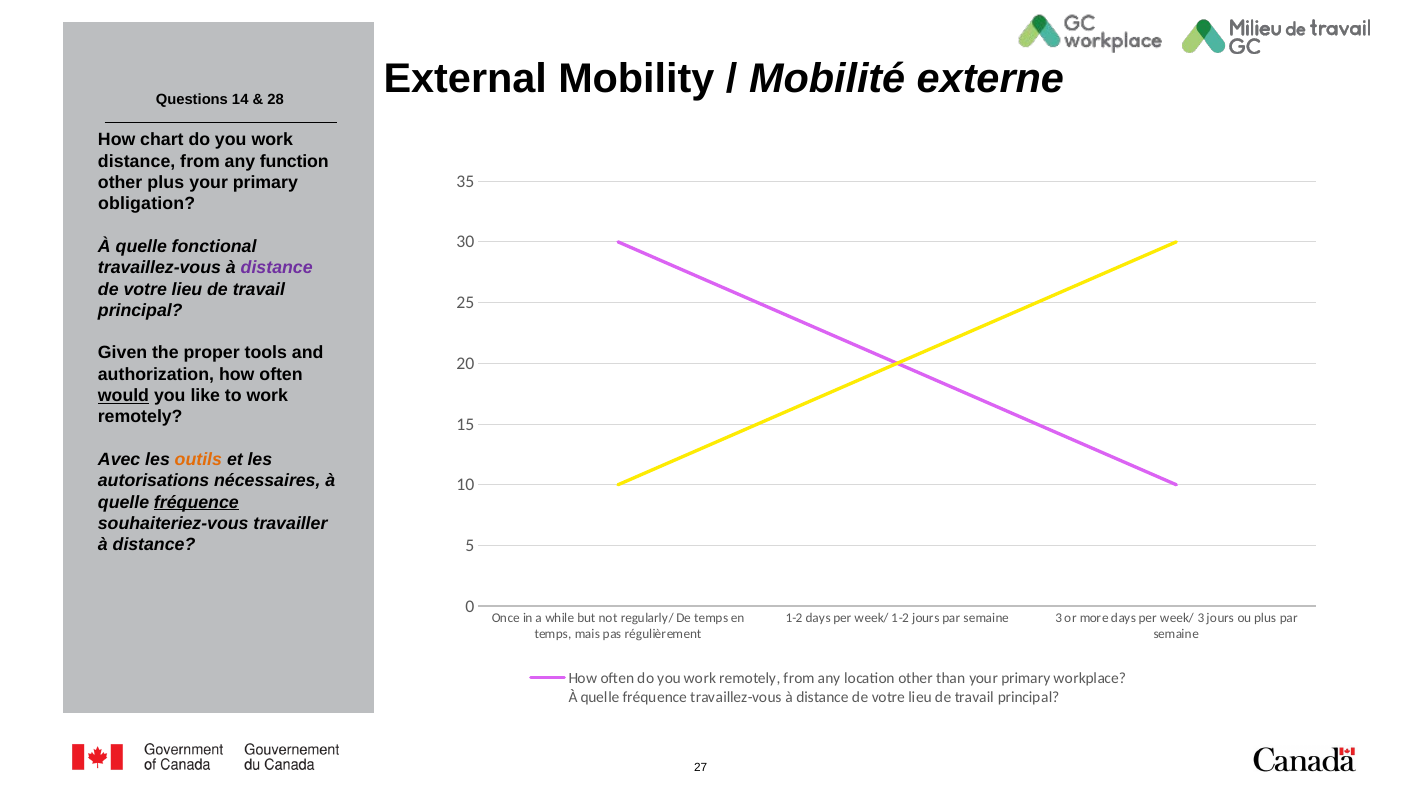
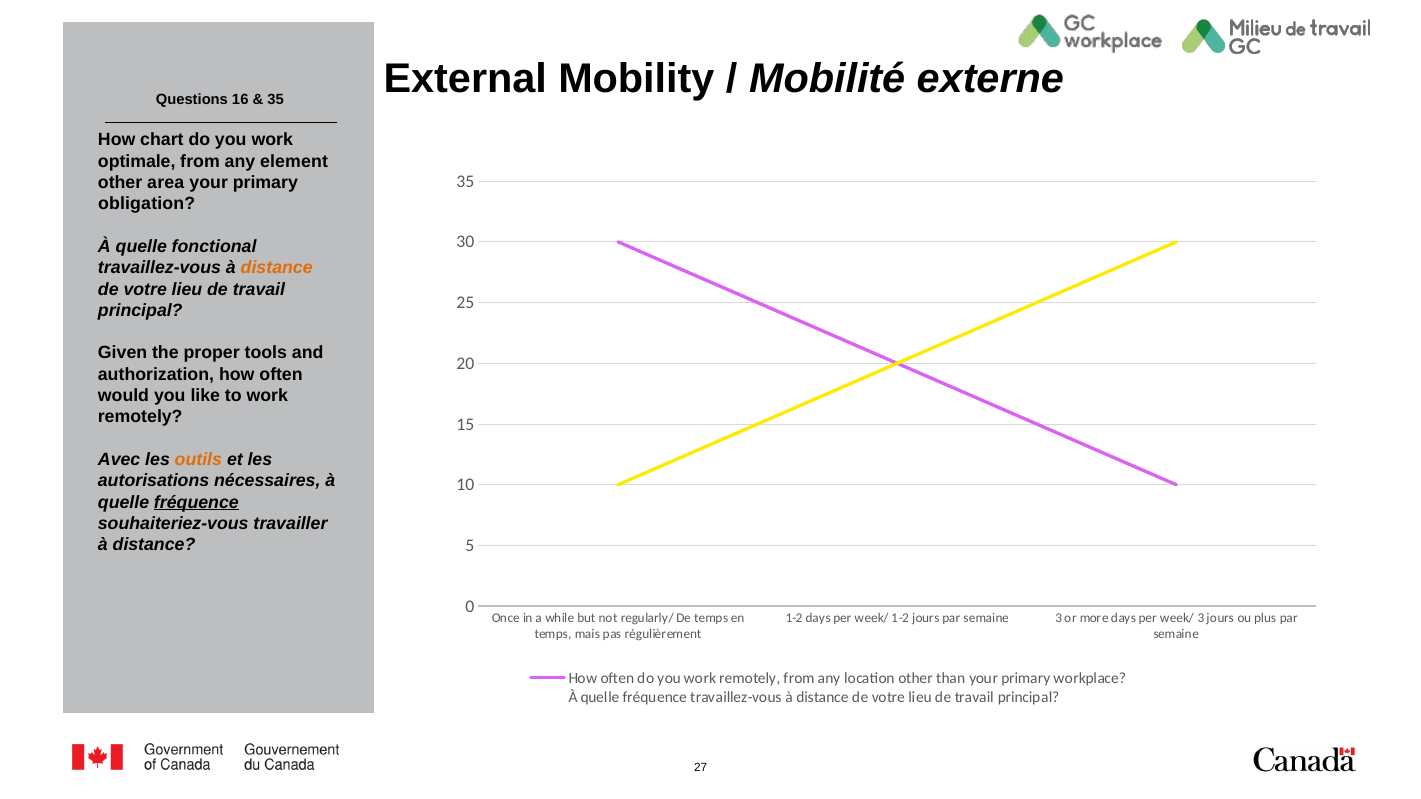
14: 14 -> 16
28 at (276, 99): 28 -> 35
distance at (137, 161): distance -> optimale
function: function -> element
other plus: plus -> area
distance at (277, 268) colour: purple -> orange
would underline: present -> none
